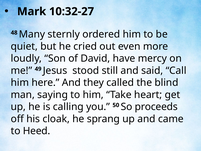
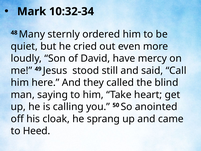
10:32-27: 10:32-27 -> 10:32-34
proceeds: proceeds -> anointed
